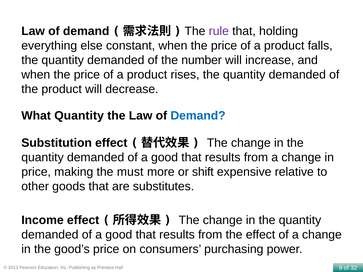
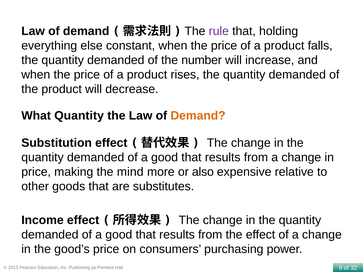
Demand at (198, 116) colour: blue -> orange
must: must -> mind
shift: shift -> also
